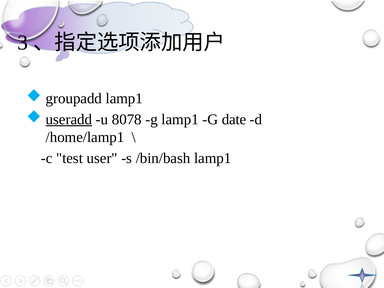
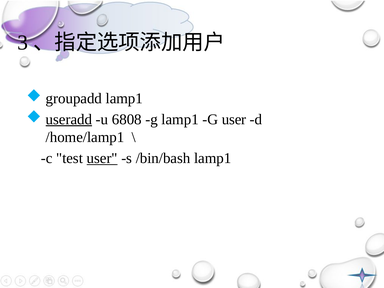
8078: 8078 -> 6808
G date: date -> user
user at (102, 158) underline: none -> present
